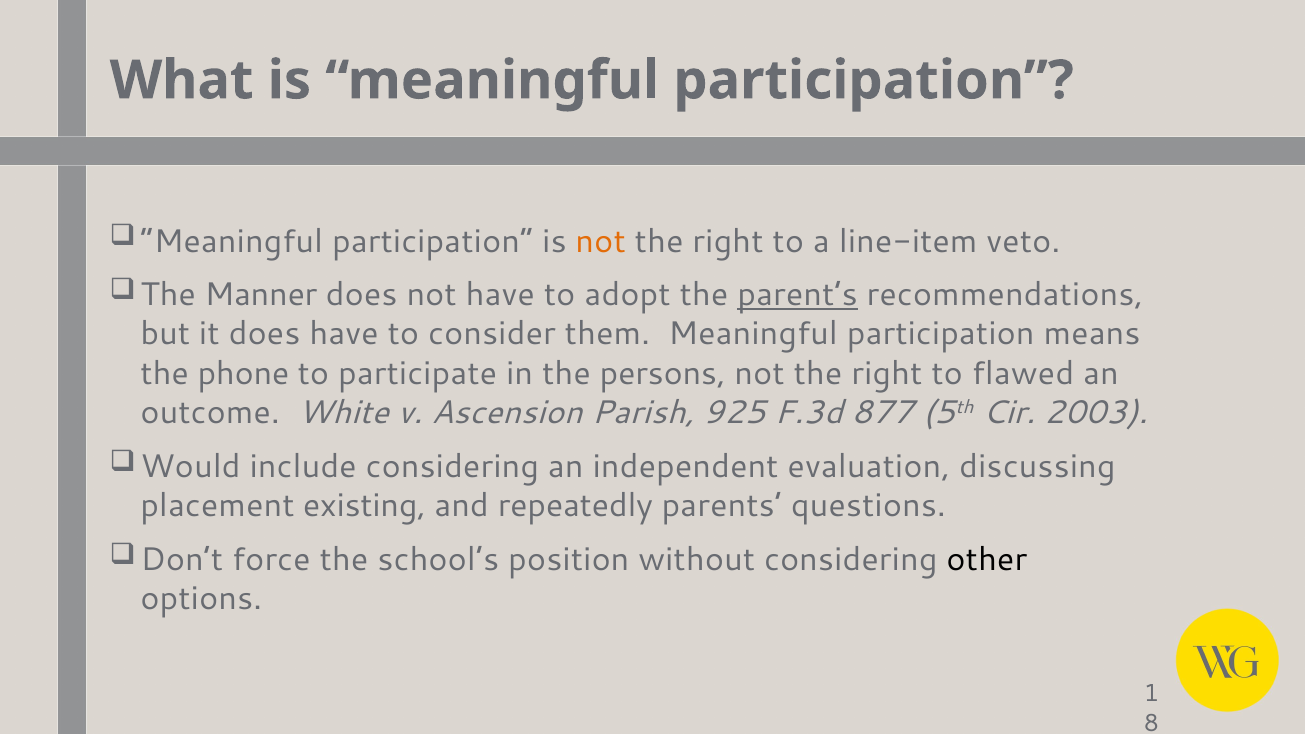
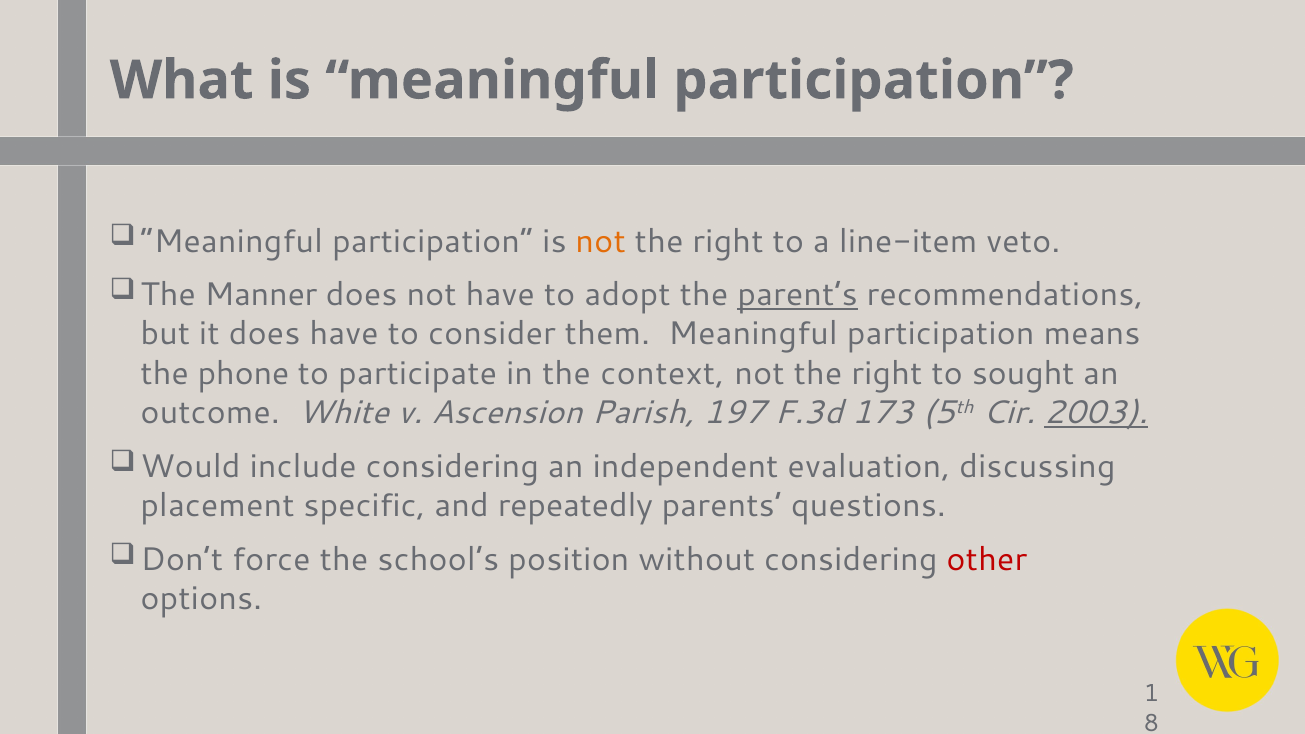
persons: persons -> context
flawed: flawed -> sought
925: 925 -> 197
877: 877 -> 173
2003 underline: none -> present
existing: existing -> specific
other colour: black -> red
